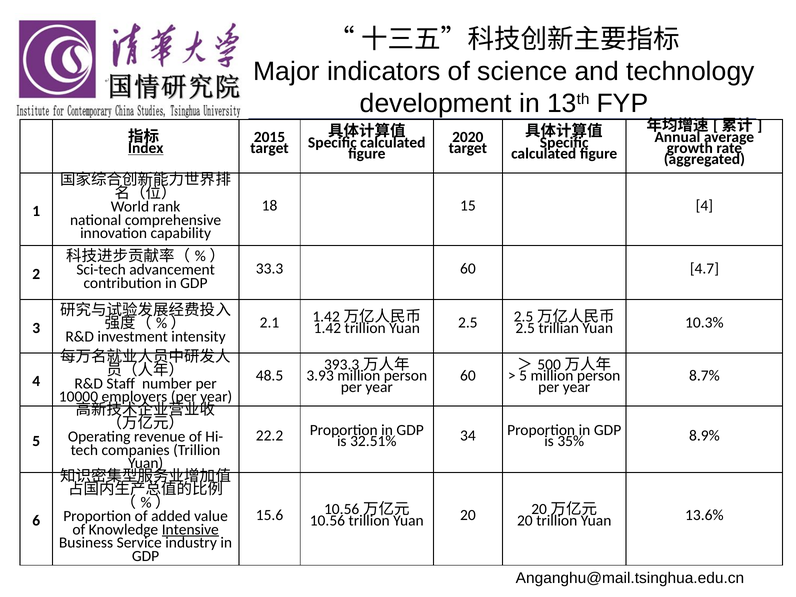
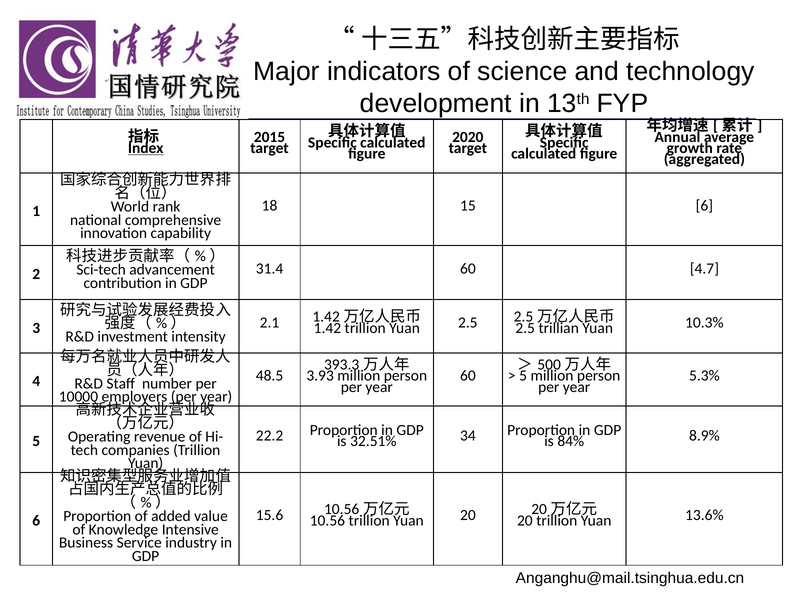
15 4: 4 -> 6
33.3: 33.3 -> 31.4
8.7%: 8.7% -> 5.3%
35%: 35% -> 84%
Intensive underline: present -> none
